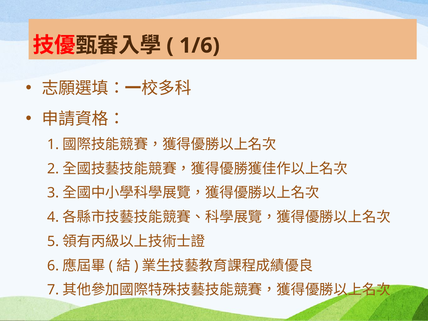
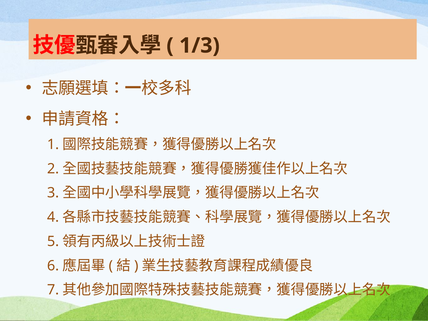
1/6: 1/6 -> 1/3
